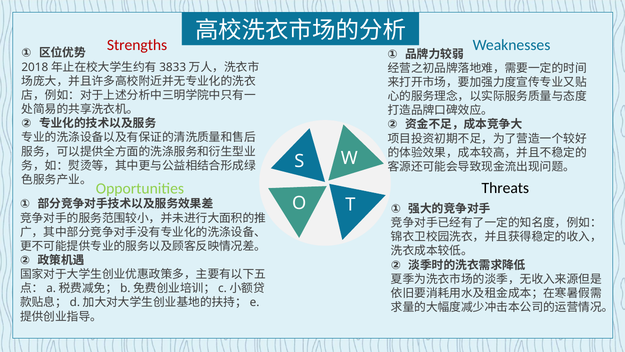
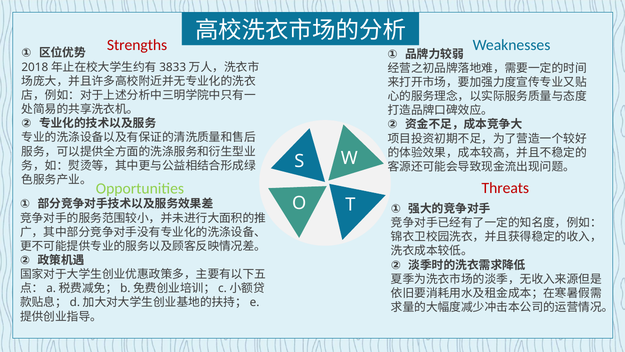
Threats colour: black -> red
